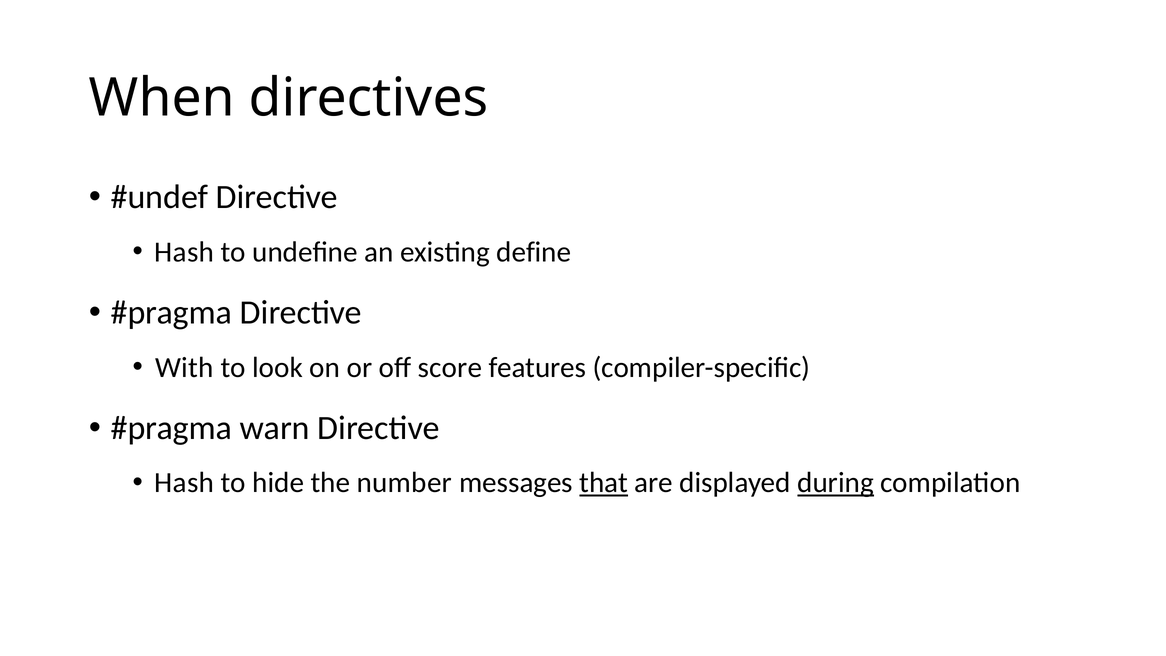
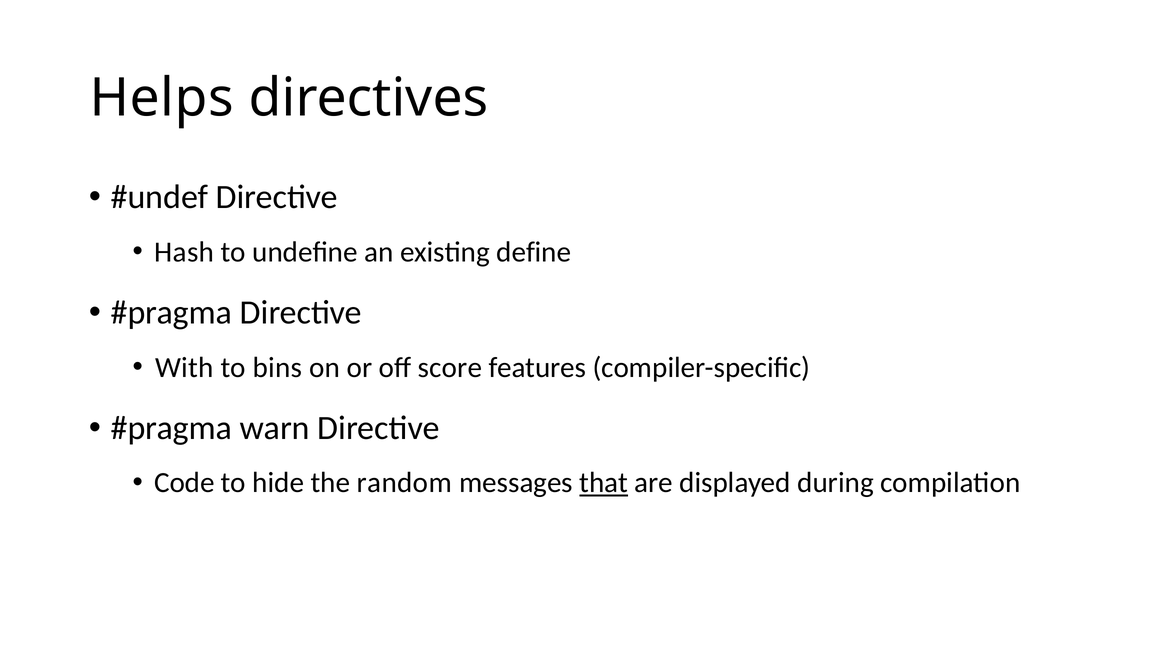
When: When -> Helps
look: look -> bins
Hash at (184, 483): Hash -> Code
number: number -> random
during underline: present -> none
